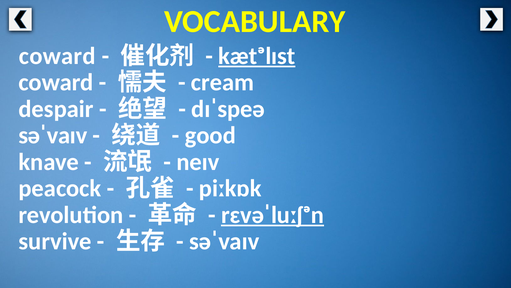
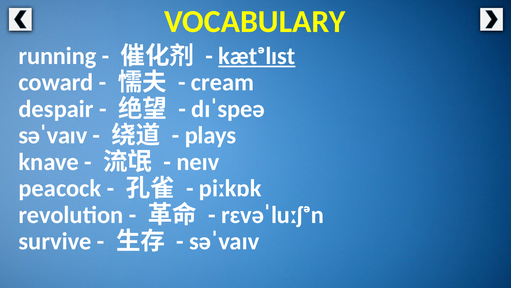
coward at (57, 56): coward -> running
good: good -> plays
rɛvəˈluːʃᵊn underline: present -> none
